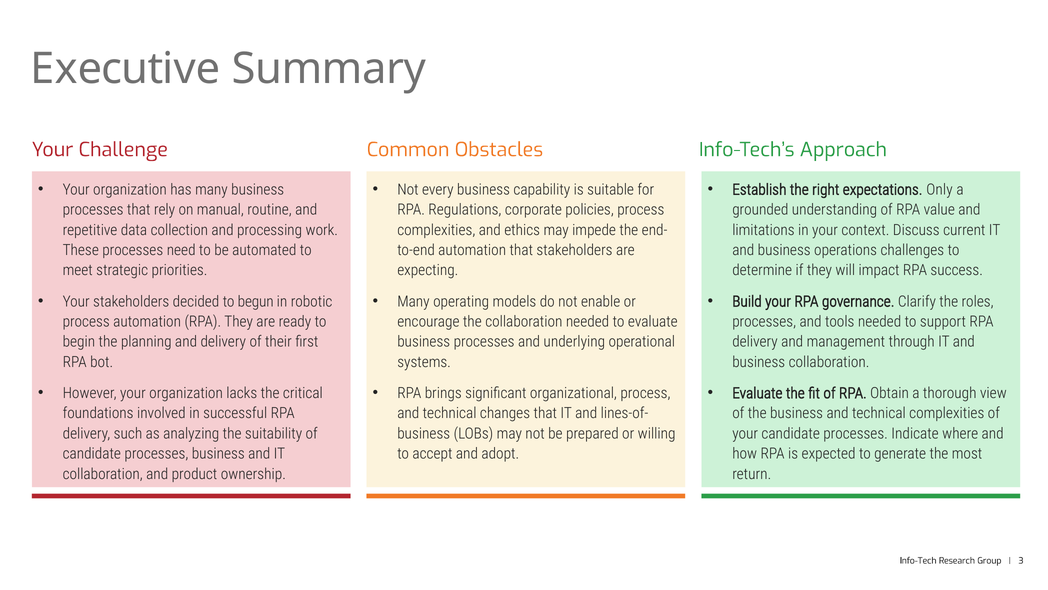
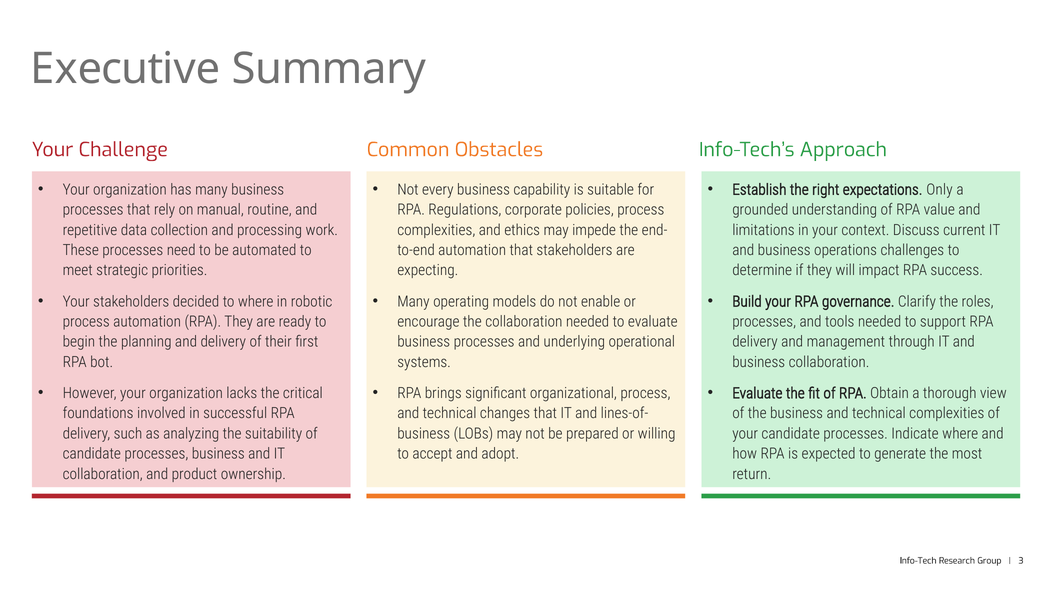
to begun: begun -> where
